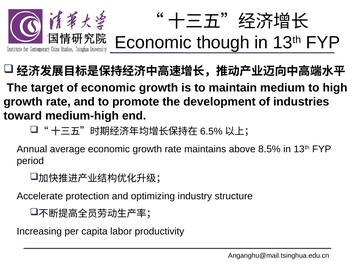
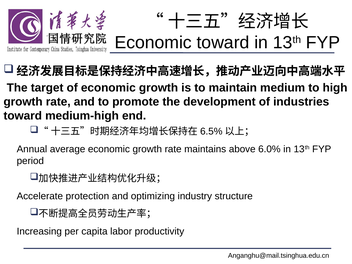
Economic though: though -> toward
8.5%: 8.5% -> 6.0%
